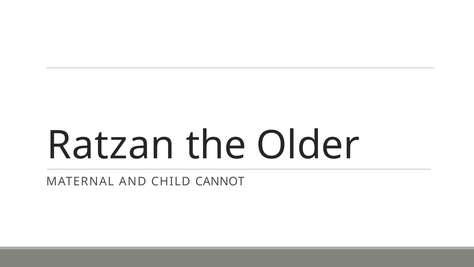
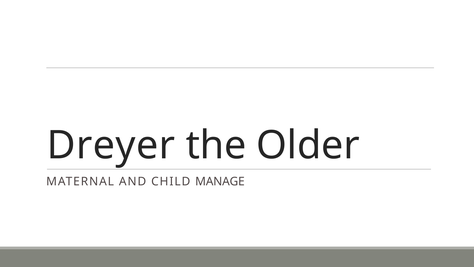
Ratzan: Ratzan -> Dreyer
CANNOT: CANNOT -> MANAGE
